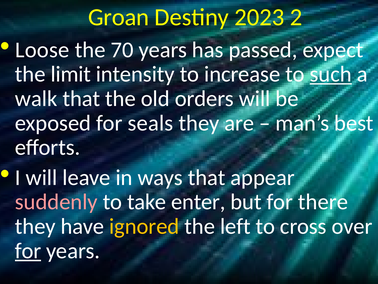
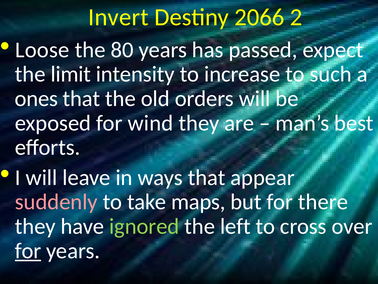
Groan: Groan -> Invert
2023: 2023 -> 2066
70: 70 -> 80
such underline: present -> none
walk: walk -> ones
seals: seals -> wind
enter: enter -> maps
ignored colour: yellow -> light green
